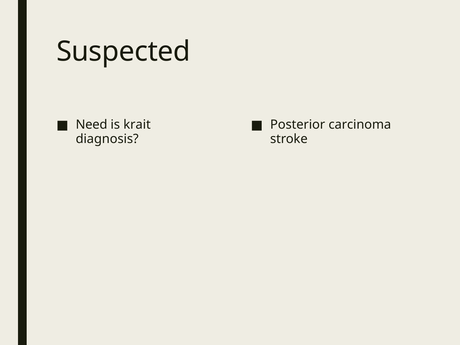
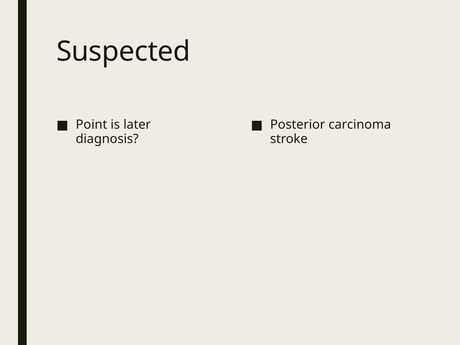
Need: Need -> Point
krait: krait -> later
